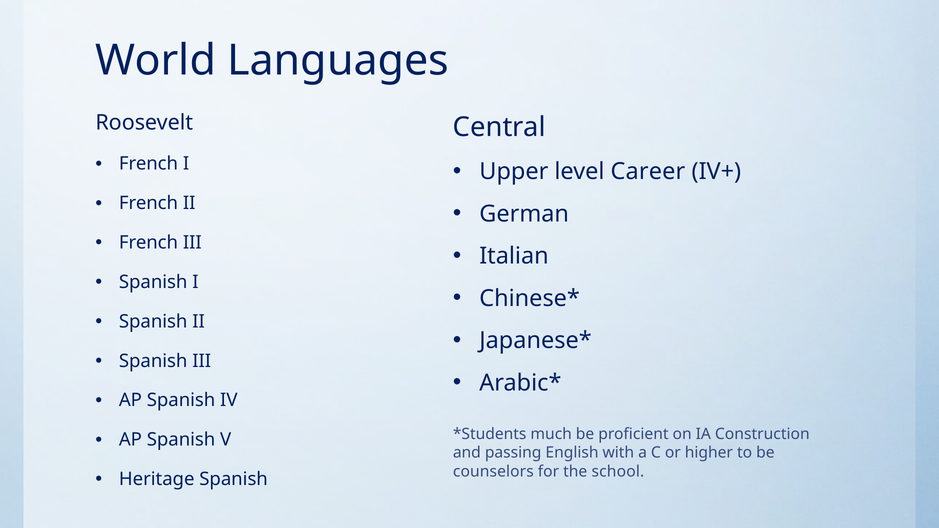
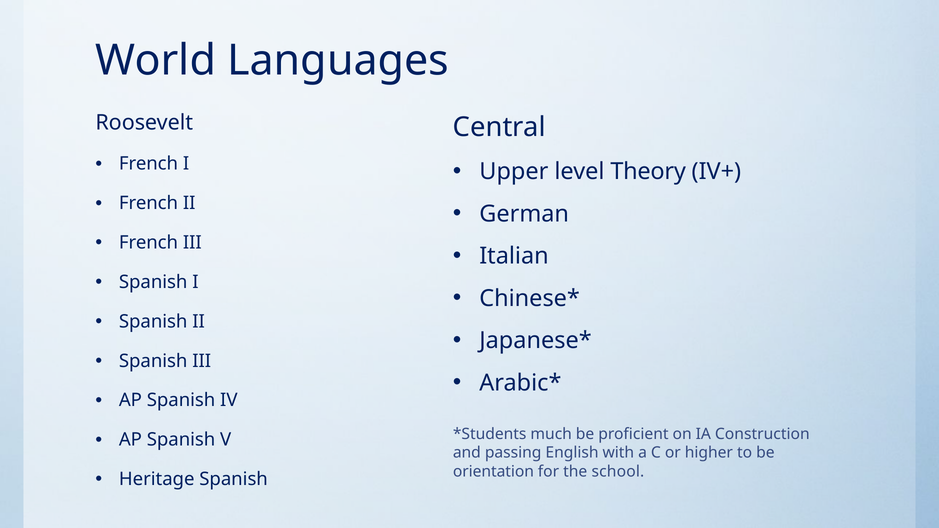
Career: Career -> Theory
counselors: counselors -> orientation
